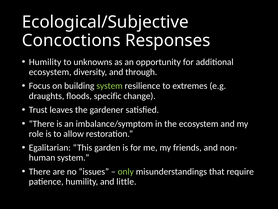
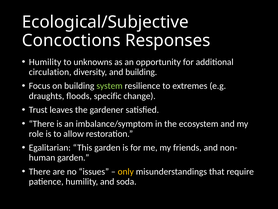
ecosystem at (50, 72): ecosystem -> circulation
and through: through -> building
system at (73, 157): system -> garden
only colour: light green -> yellow
little: little -> soda
